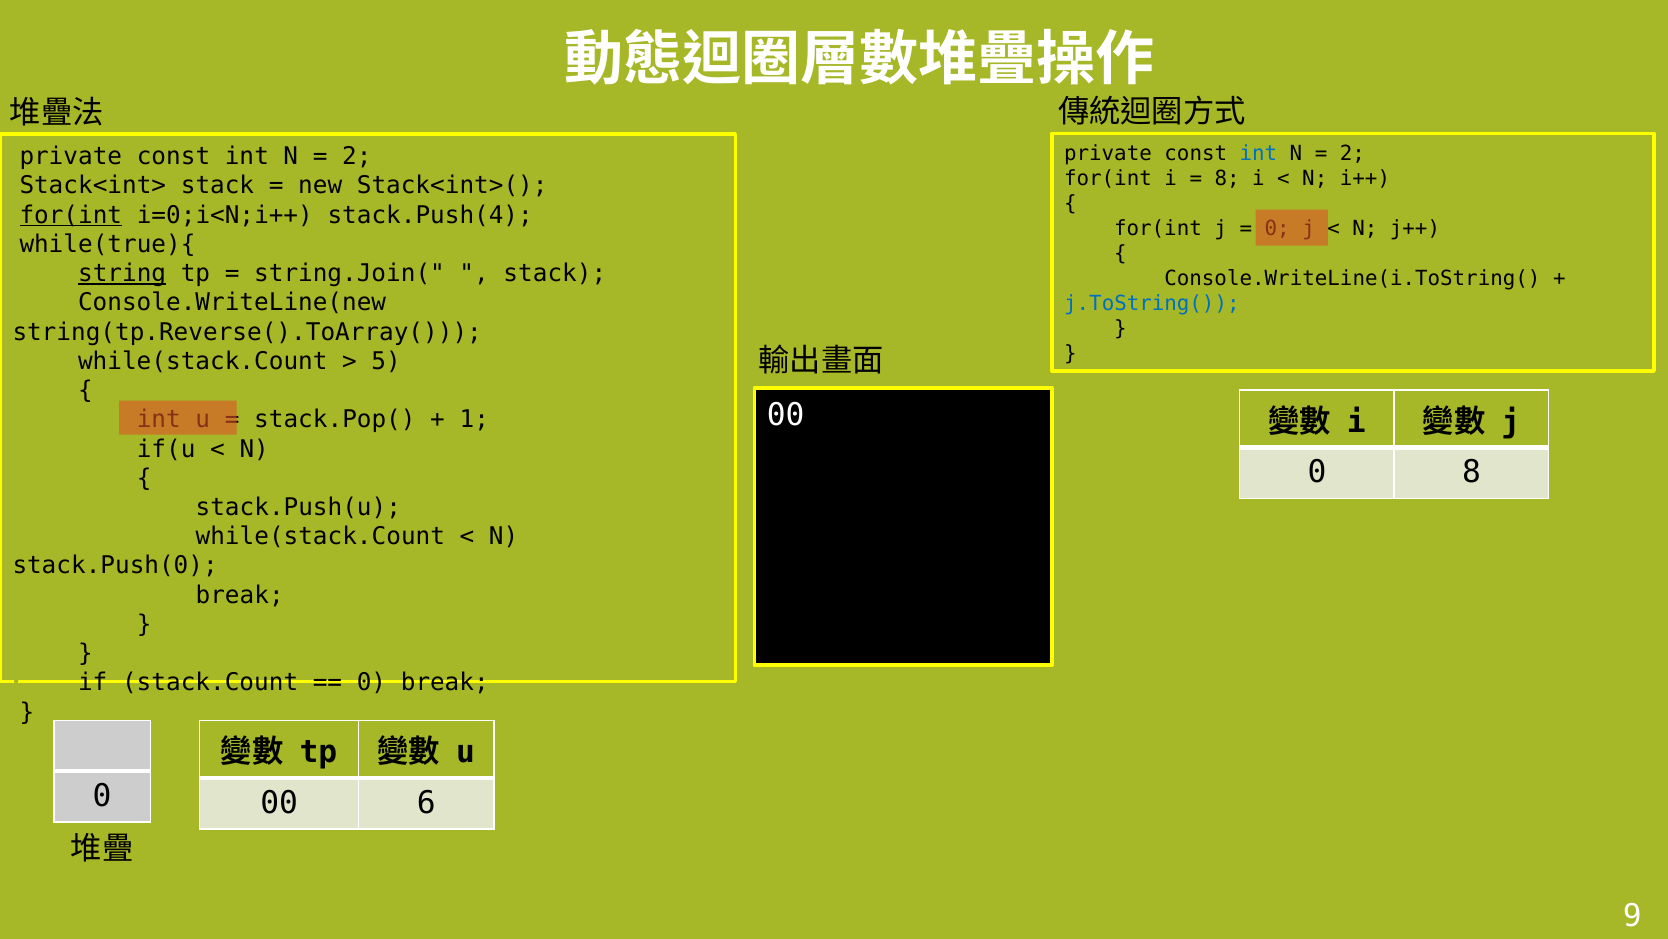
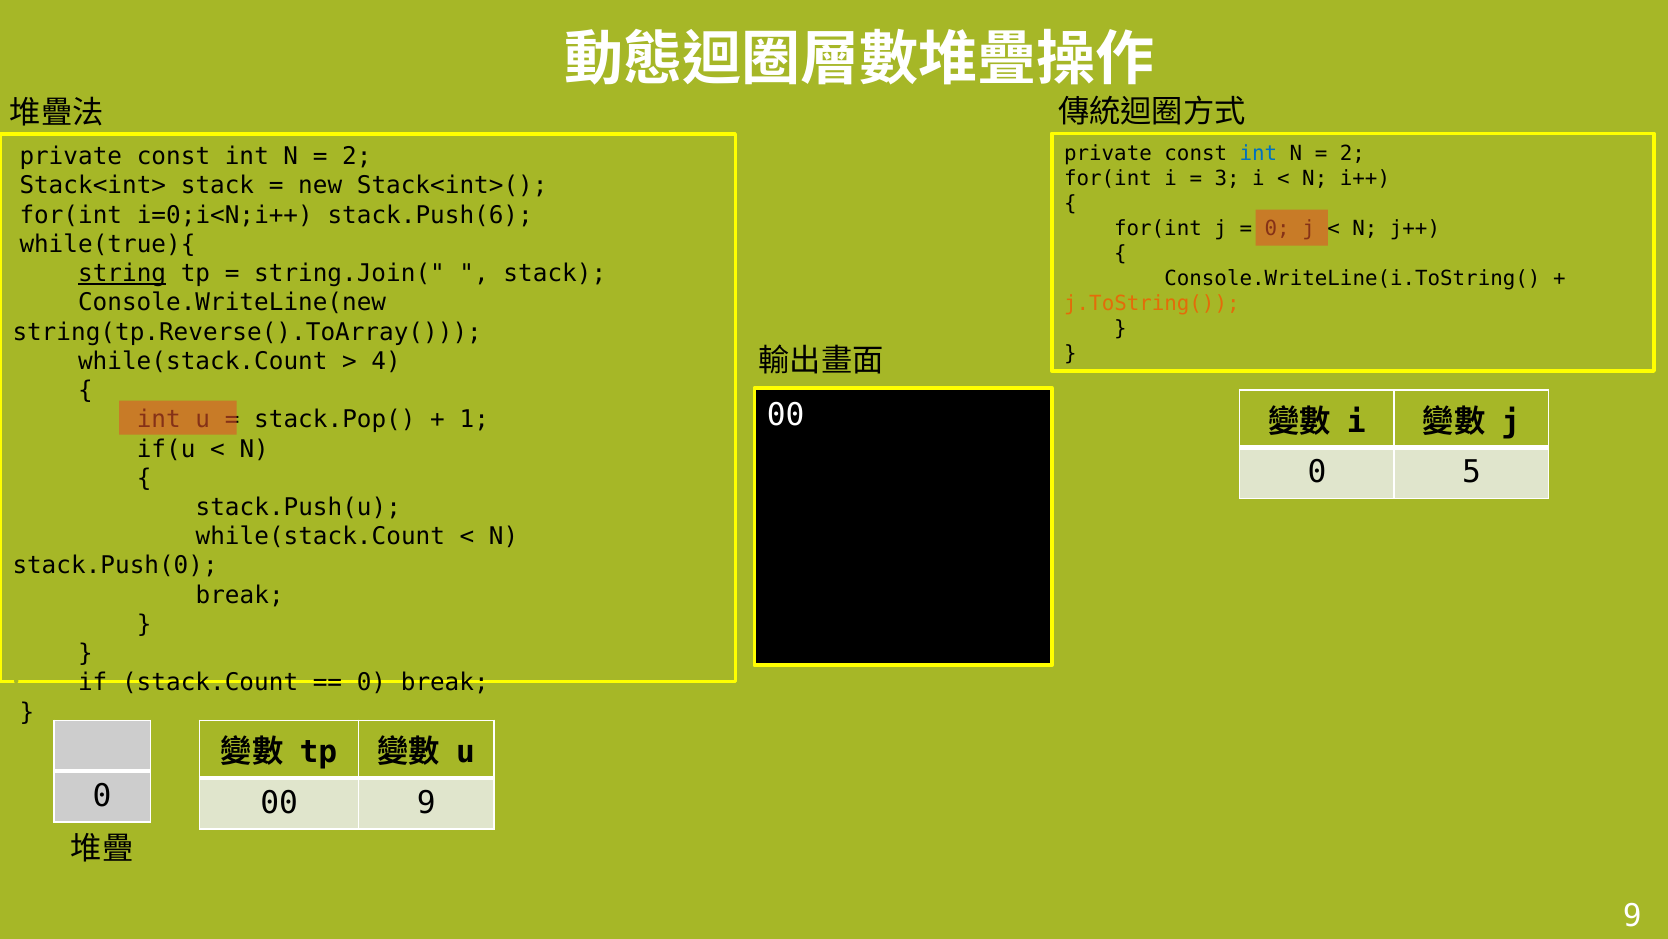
8 at (1227, 178): 8 -> 3
for(int at (71, 215) underline: present -> none
stack.Push(4: stack.Push(4 -> stack.Push(6
j.ToString( colour: blue -> orange
5: 5 -> 4
0 8: 8 -> 5
00 6: 6 -> 9
